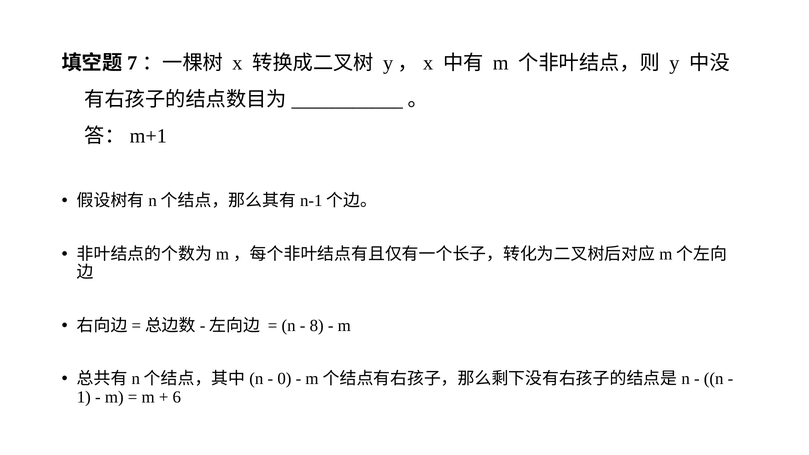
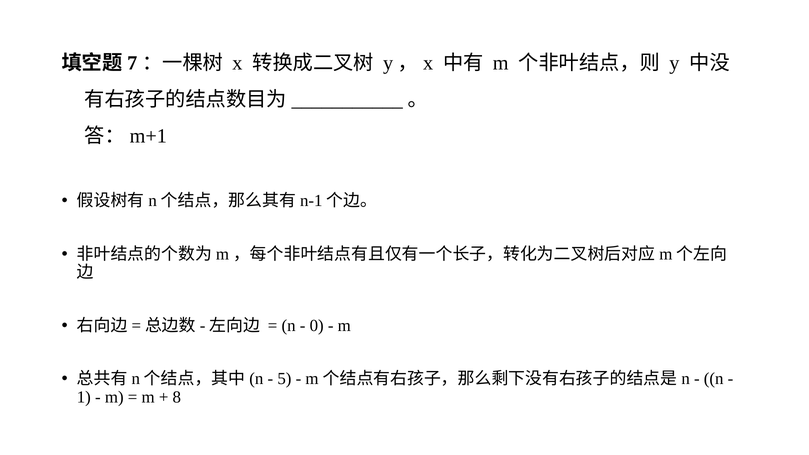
8: 8 -> 0
0: 0 -> 5
6: 6 -> 8
